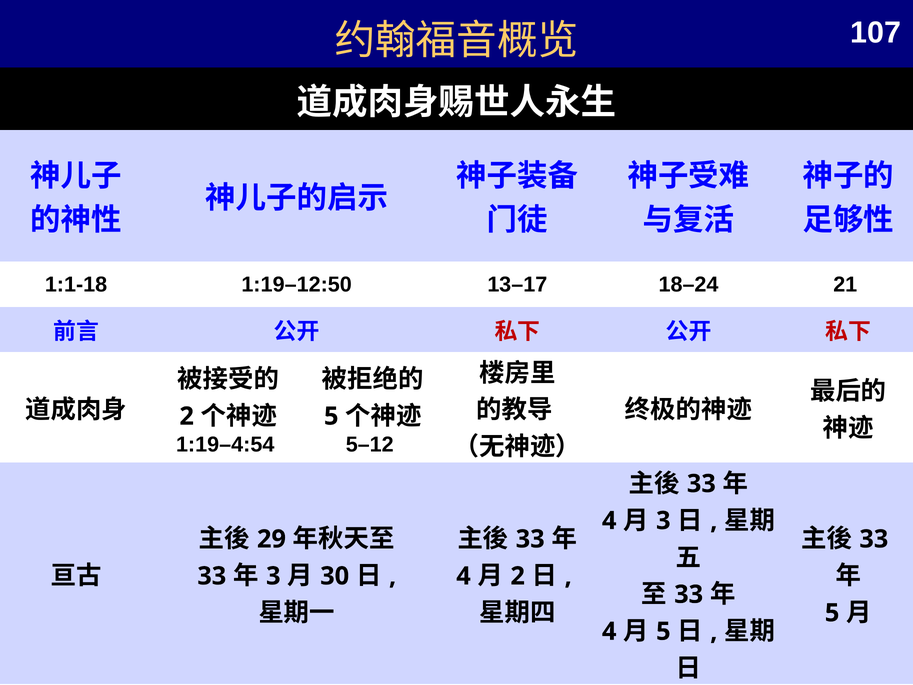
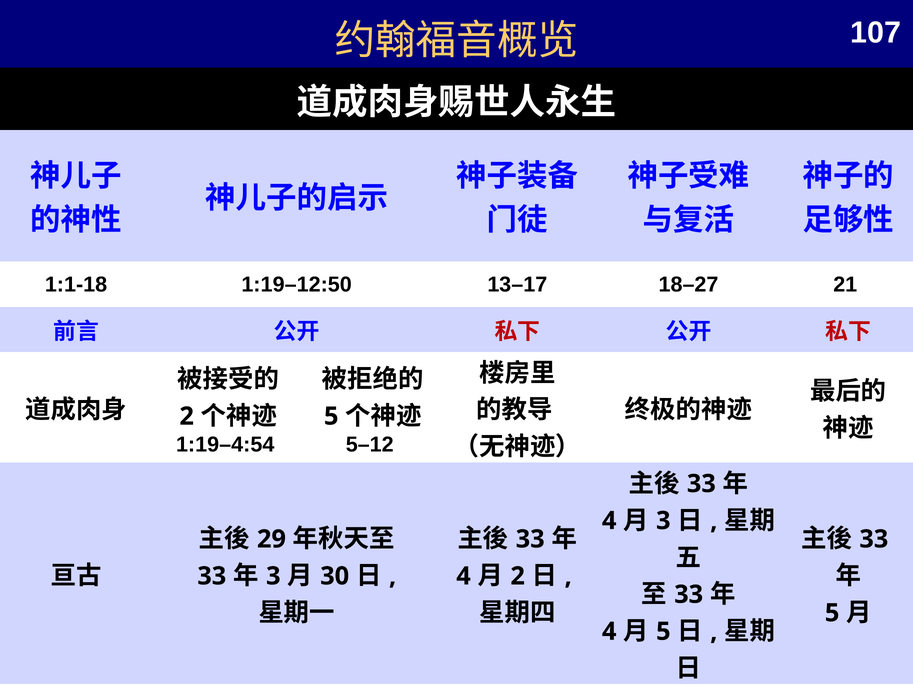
18–24: 18–24 -> 18–27
